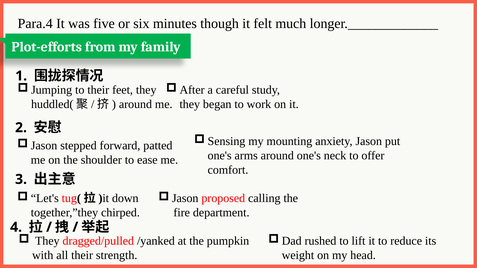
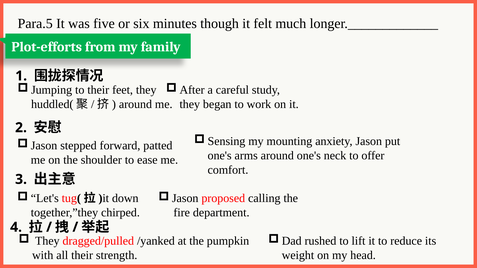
Para.4: Para.4 -> Para.5
